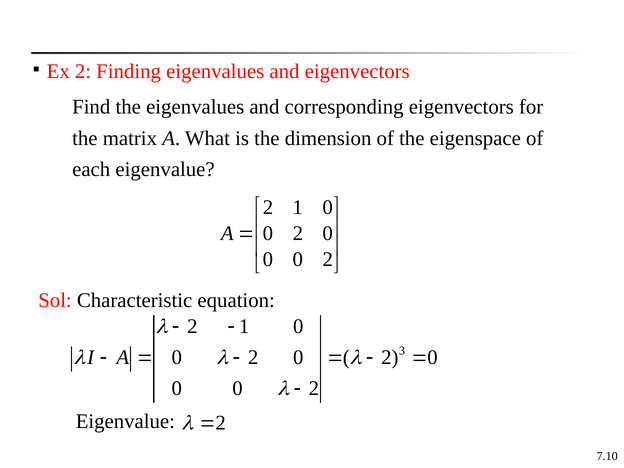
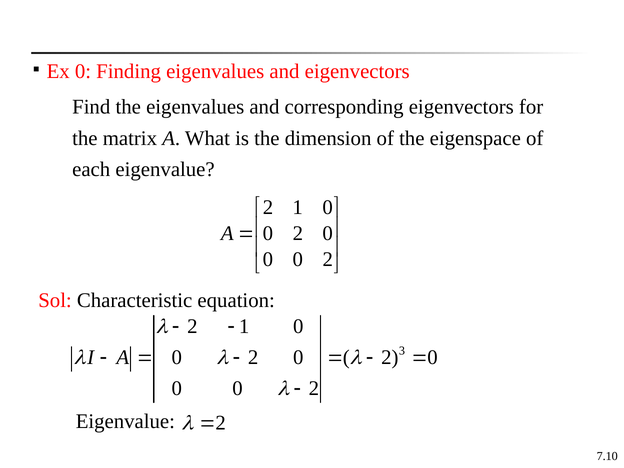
Ex 2: 2 -> 0
